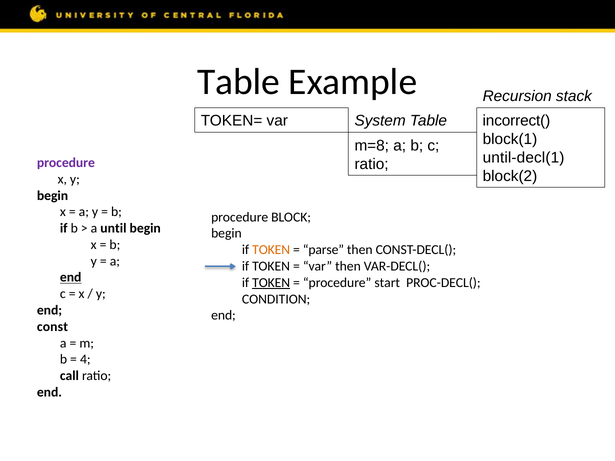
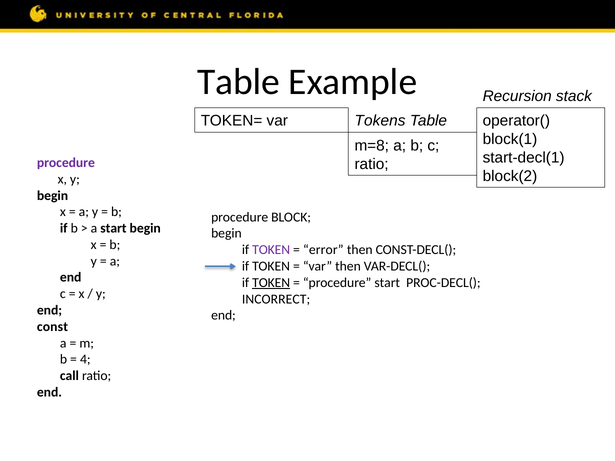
System: System -> Tokens
incorrect(: incorrect( -> operator(
until-decl(1: until-decl(1 -> start-decl(1
a until: until -> start
TOKEN at (271, 250) colour: orange -> purple
parse: parse -> error
end at (71, 278) underline: present -> none
CONDITION: CONDITION -> INCORRECT
